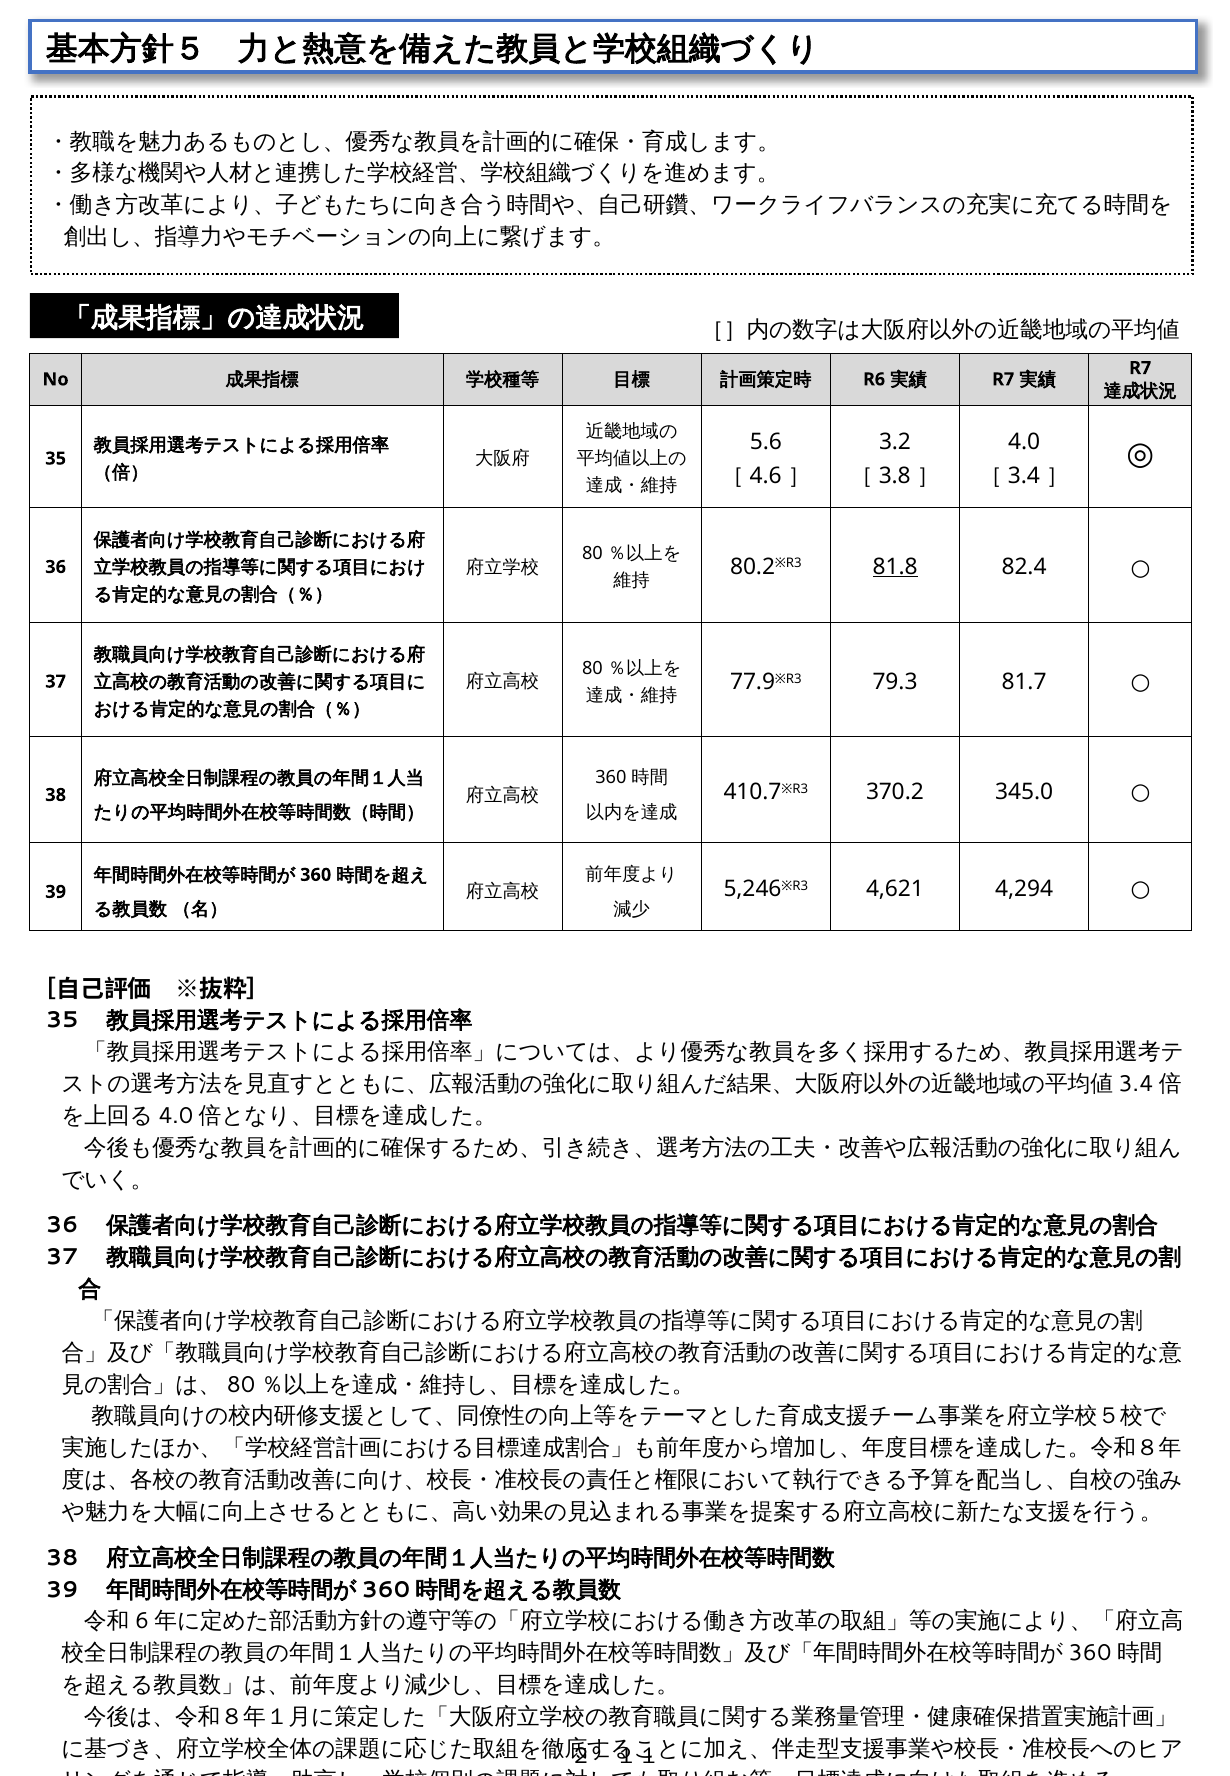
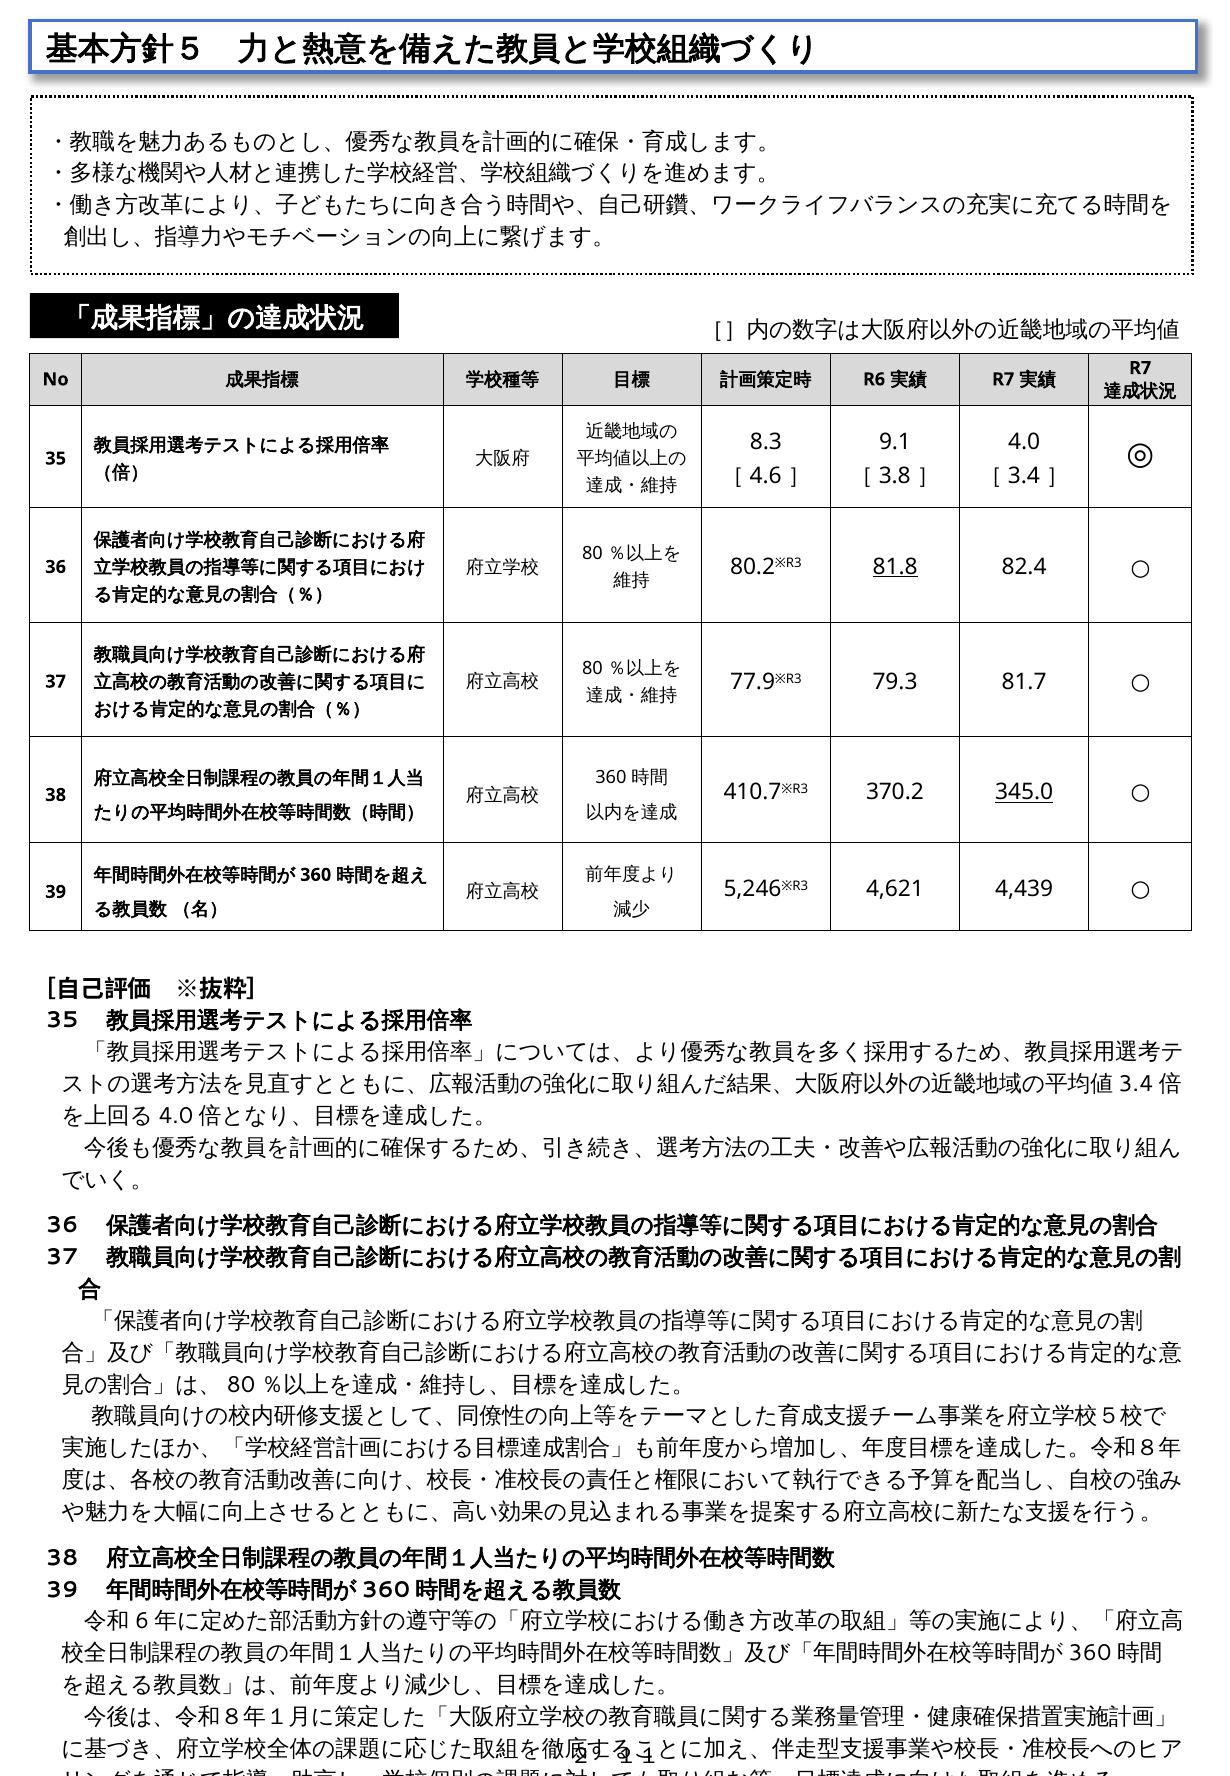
5.6: 5.6 -> 8.3
3.2: 3.2 -> 9.1
345.0 underline: none -> present
4,294: 4,294 -> 4,439
